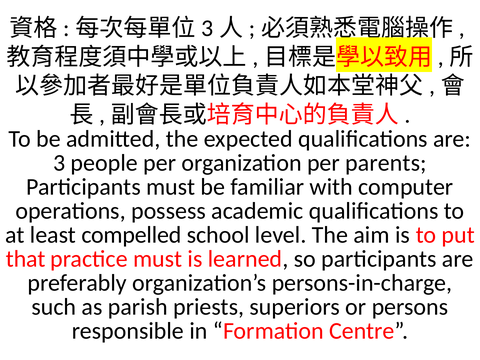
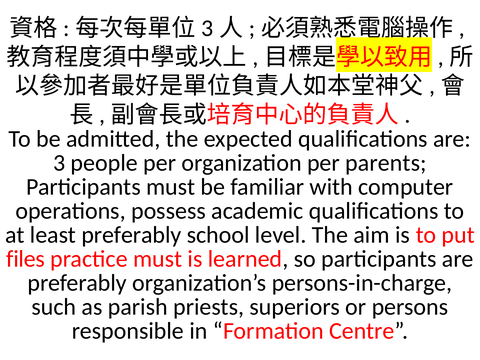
least compelled: compelled -> preferably
that: that -> files
